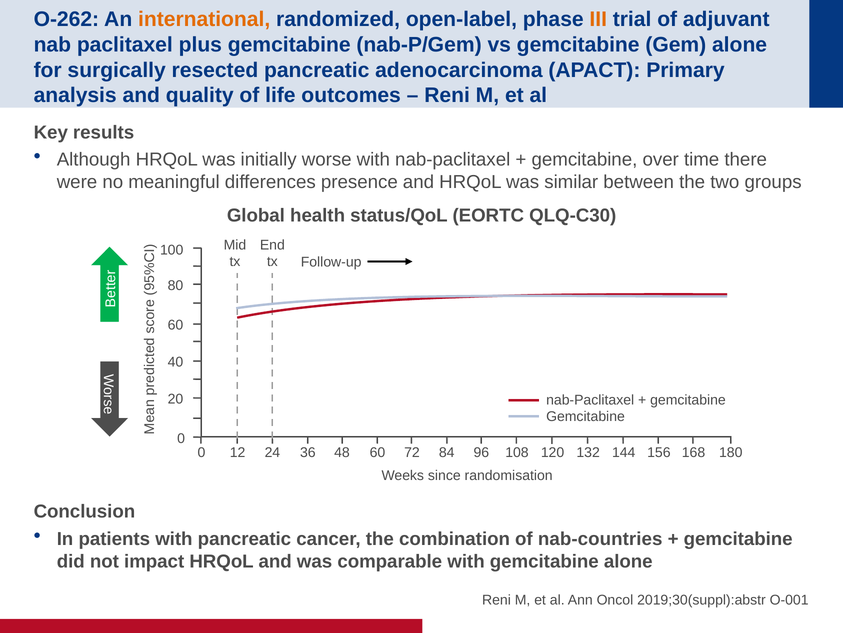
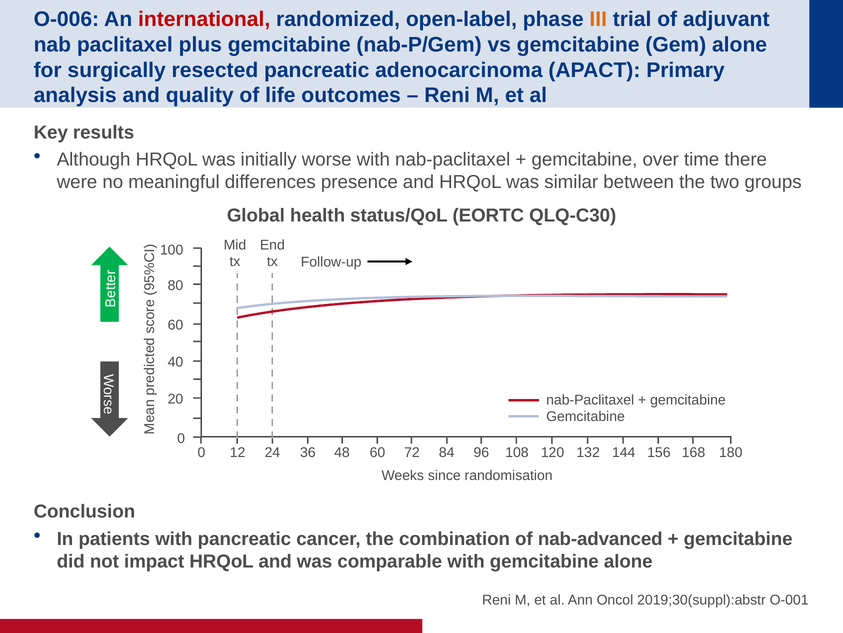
O-262: O-262 -> O-006
international colour: orange -> red
nab-countries: nab-countries -> nab-advanced
